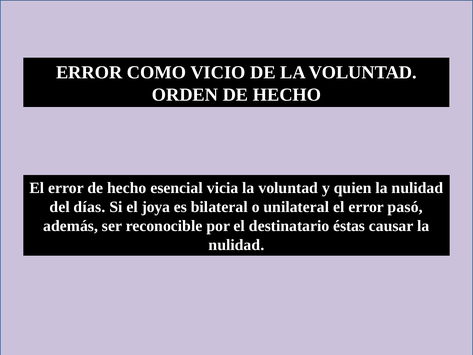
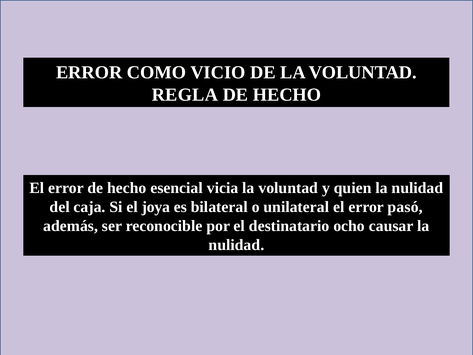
ORDEN: ORDEN -> REGLA
días: días -> caja
éstas: éstas -> ocho
